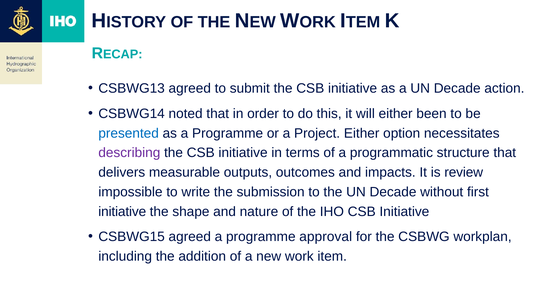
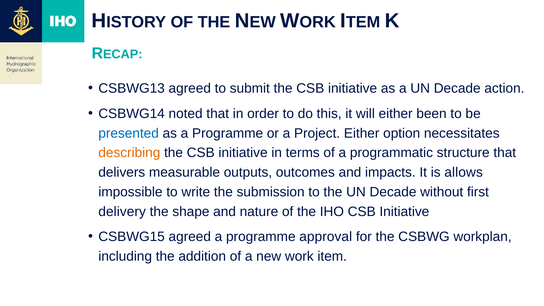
describing colour: purple -> orange
review: review -> allows
initiative at (122, 212): initiative -> delivery
